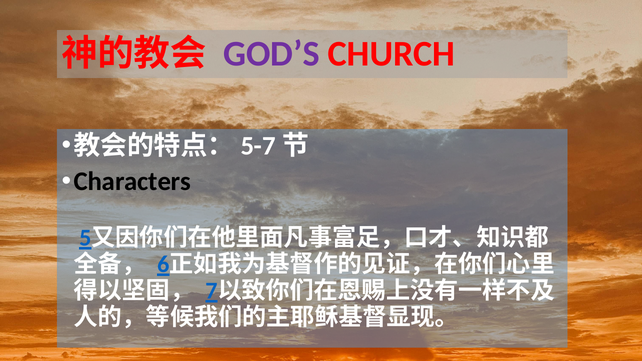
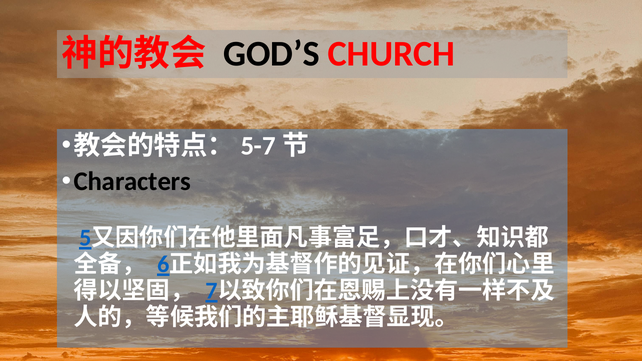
GOD’S colour: purple -> black
